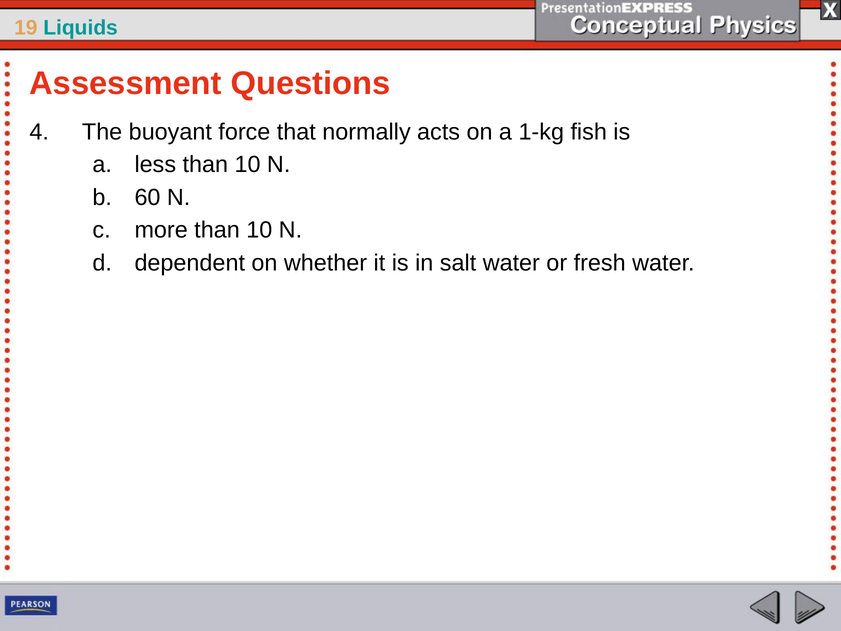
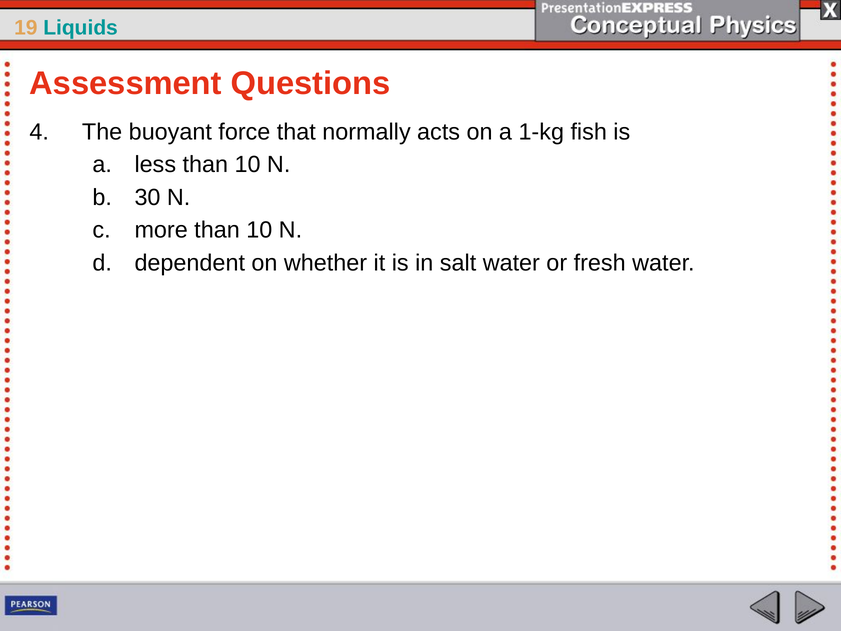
60: 60 -> 30
